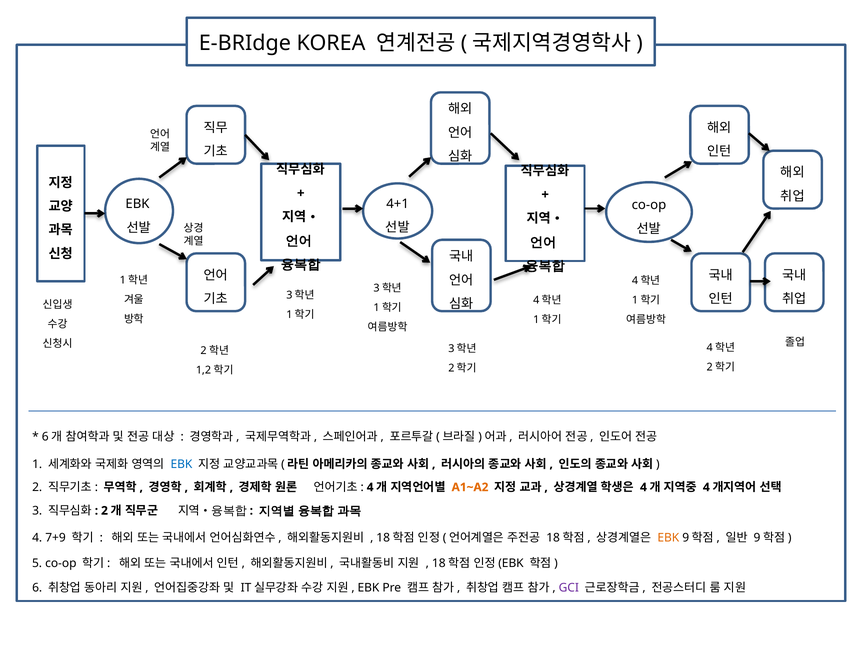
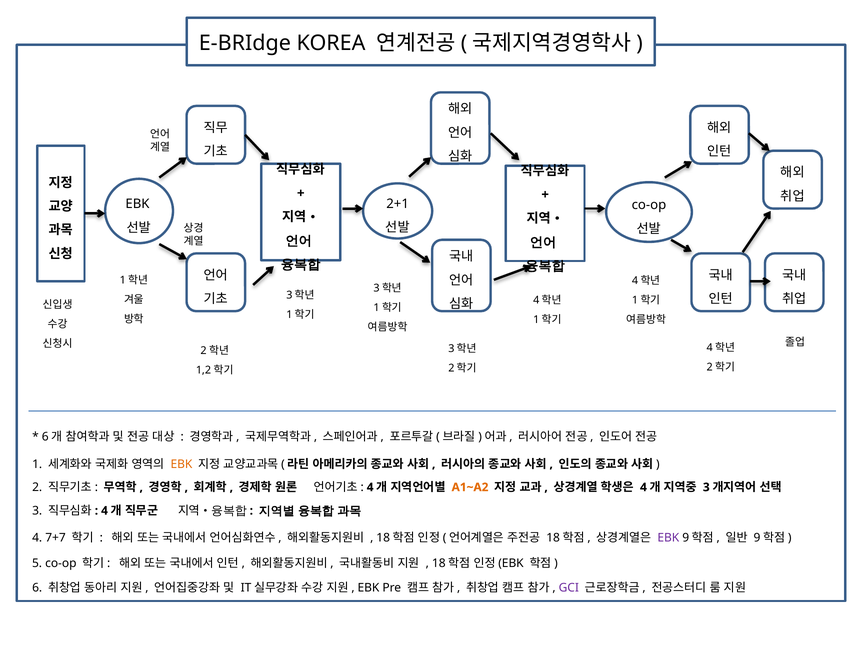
4+1: 4+1 -> 2+1
EBK at (182, 464) colour: blue -> orange
4 at (706, 488): 4 -> 3
2 at (104, 511): 2 -> 4
7+9: 7+9 -> 7+7
EBK at (668, 538) colour: orange -> purple
